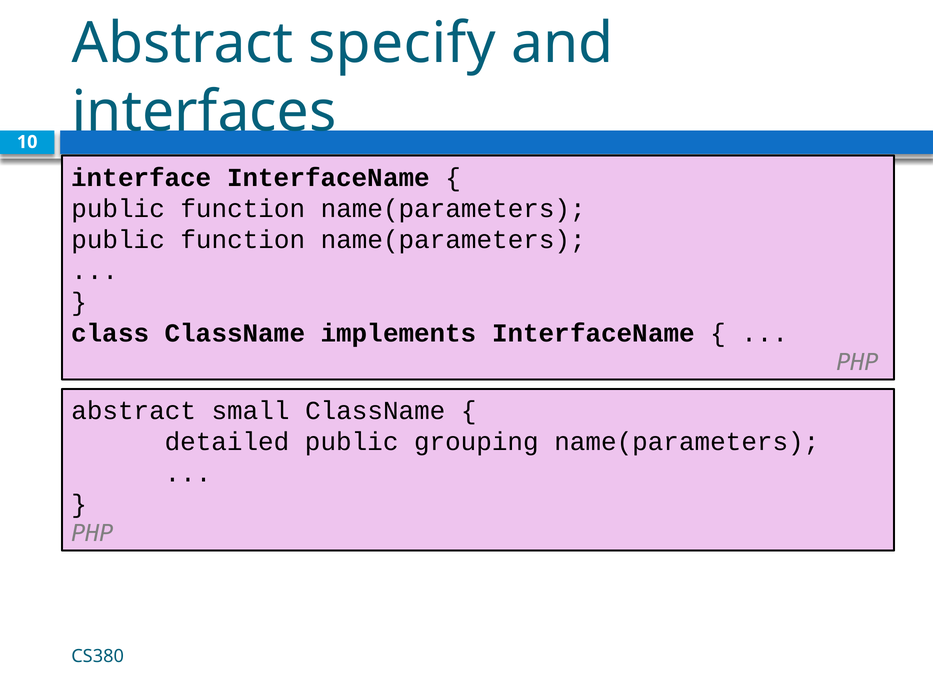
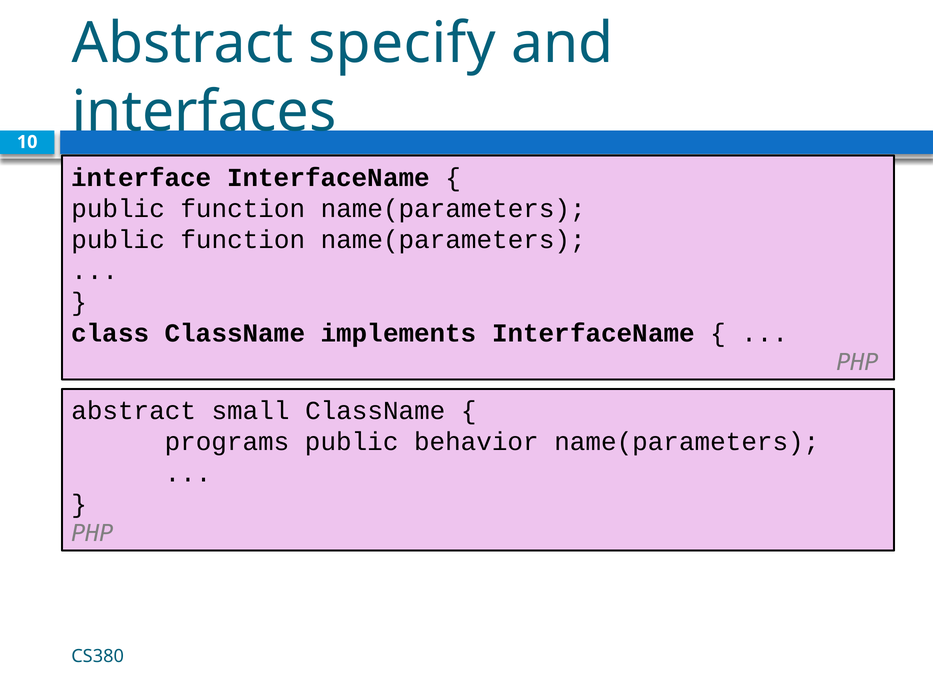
detailed: detailed -> programs
grouping: grouping -> behavior
